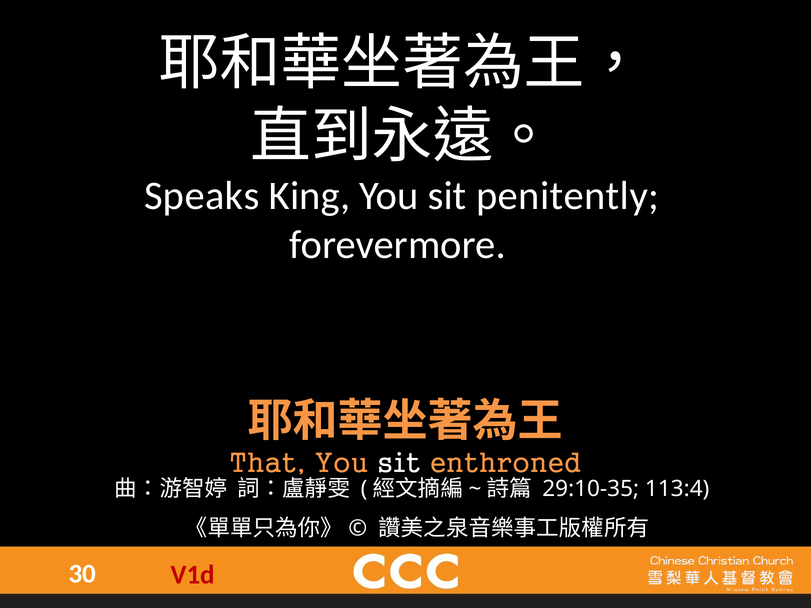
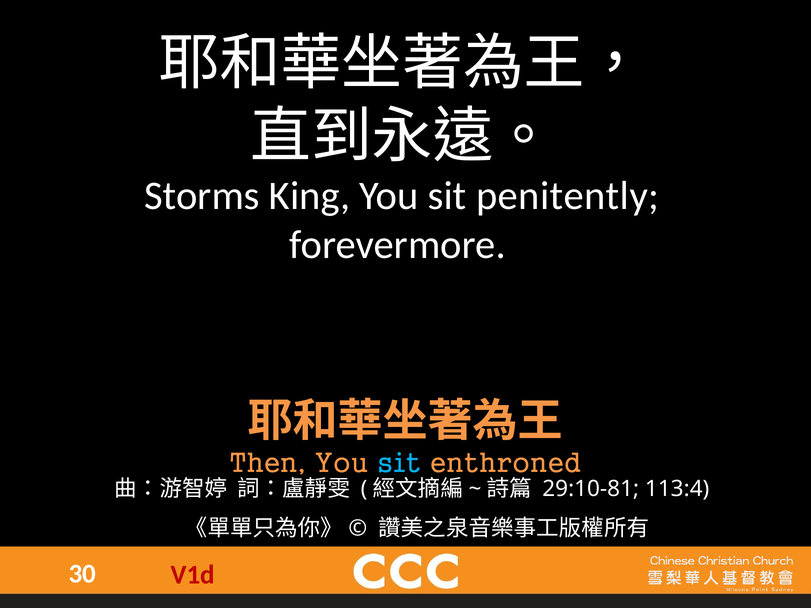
Speaks: Speaks -> Storms
That: That -> Then
sit at (399, 463) colour: white -> light blue
29:10-35: 29:10-35 -> 29:10-81
